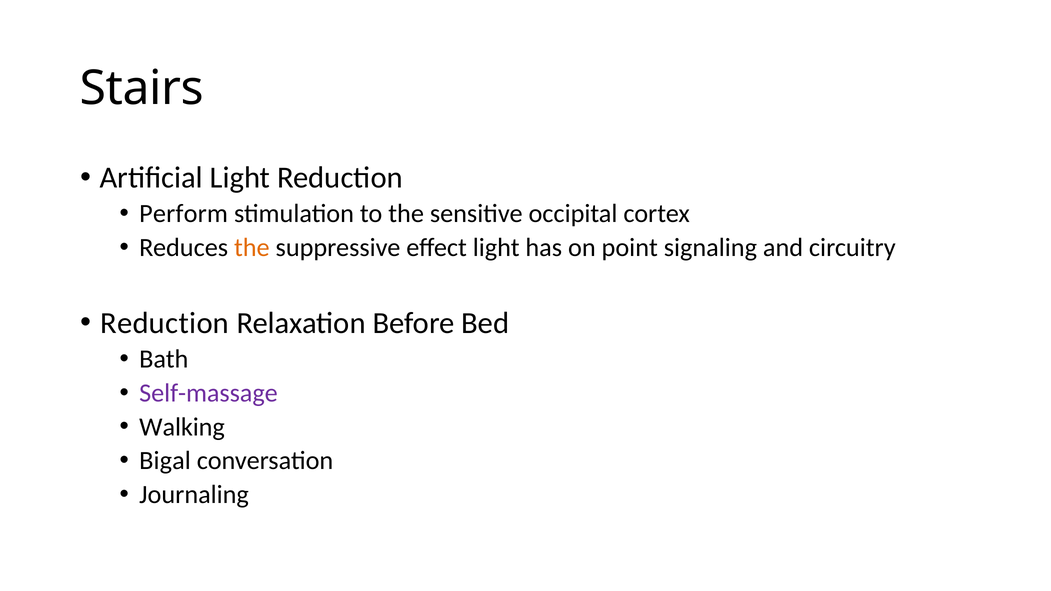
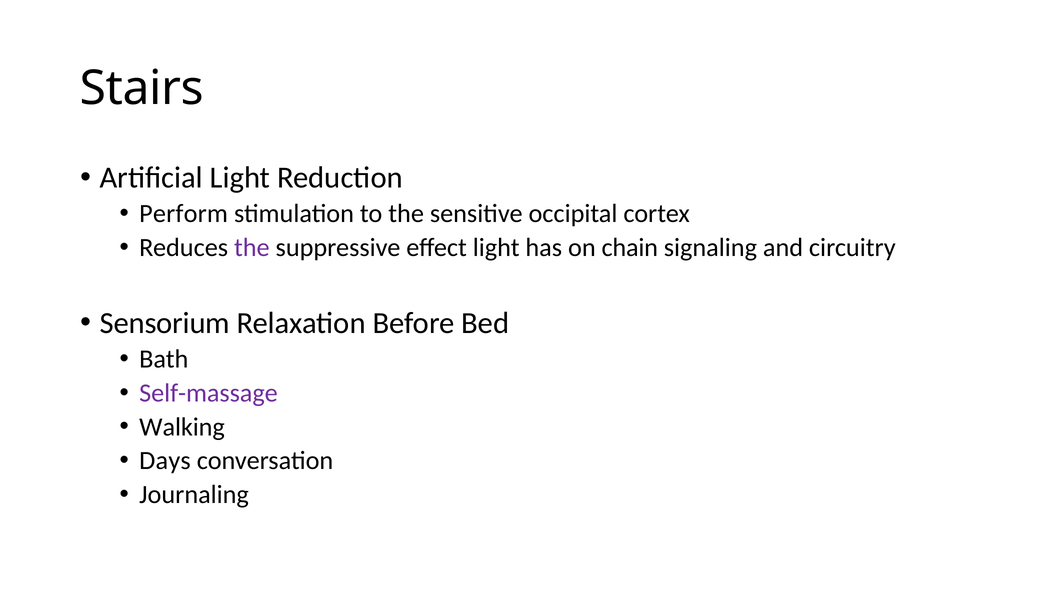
the at (252, 248) colour: orange -> purple
point: point -> chain
Reduction at (165, 323): Reduction -> Sensorium
Bigal: Bigal -> Days
